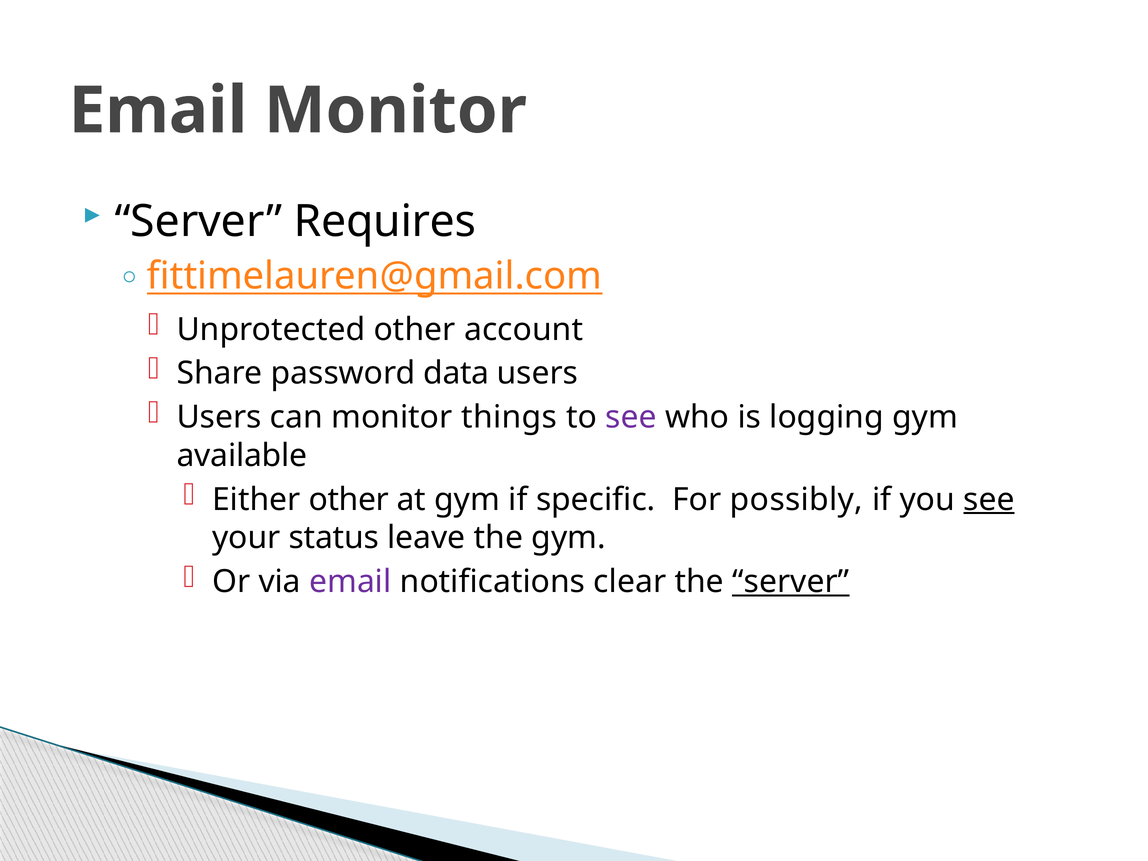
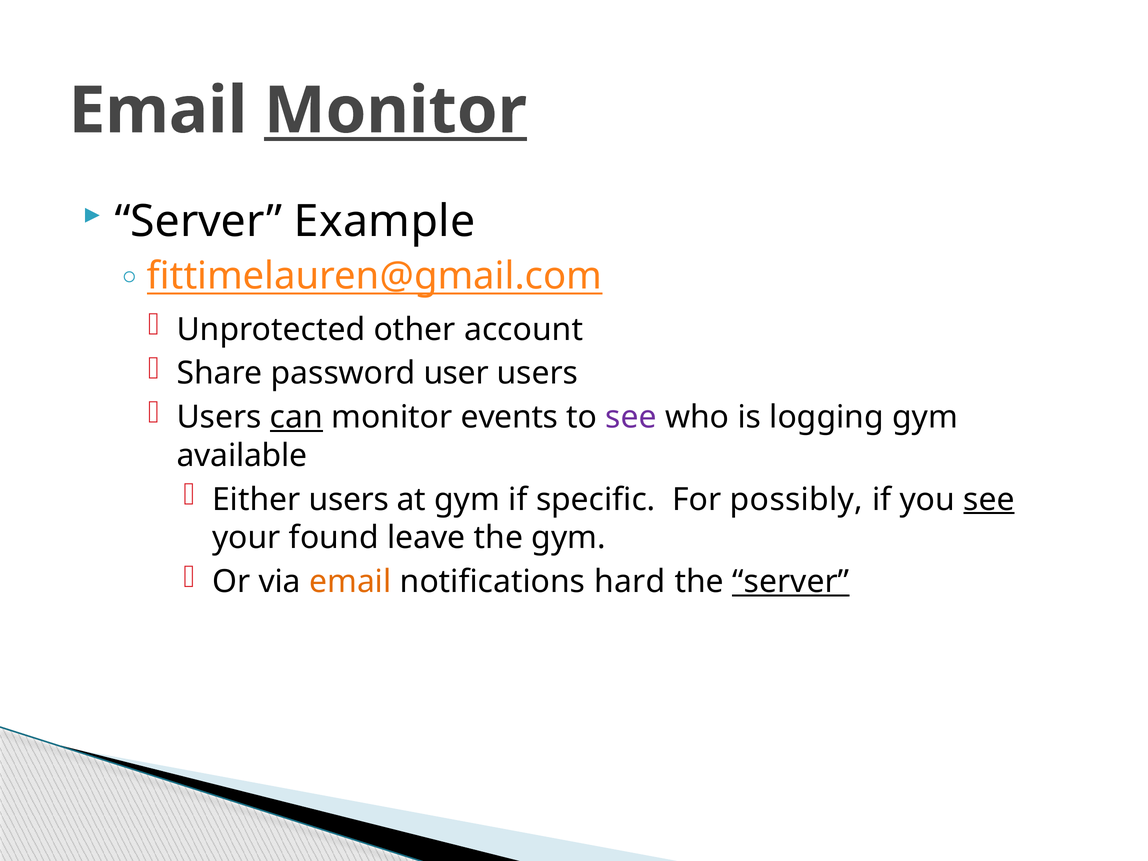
Monitor at (395, 111) underline: none -> present
Requires: Requires -> Example
data: data -> user
can underline: none -> present
things: things -> events
Either other: other -> users
status: status -> found
email at (350, 582) colour: purple -> orange
clear: clear -> hard
